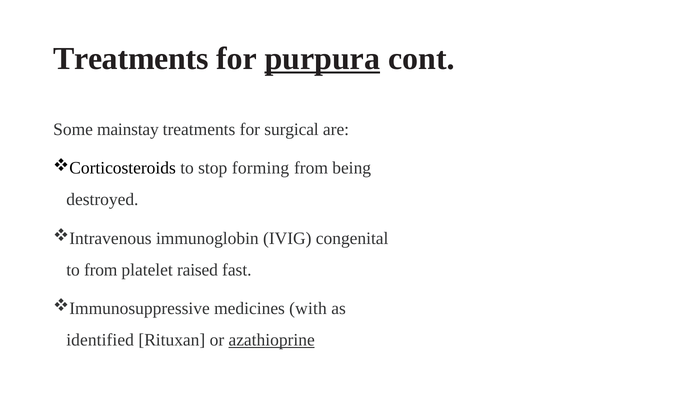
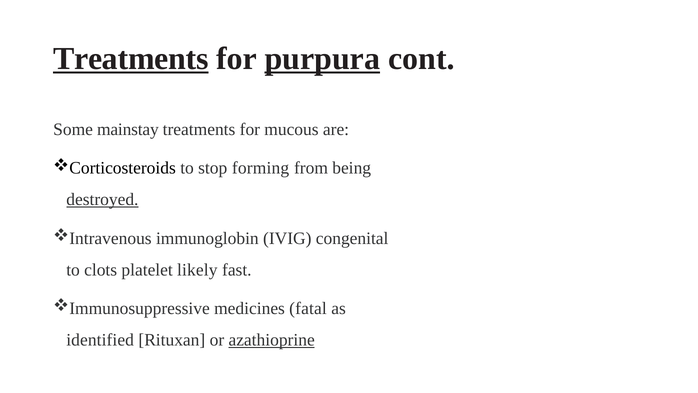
Treatments at (131, 59) underline: none -> present
surgical: surgical -> mucous
destroyed underline: none -> present
to from: from -> clots
raised: raised -> likely
with: with -> fatal
